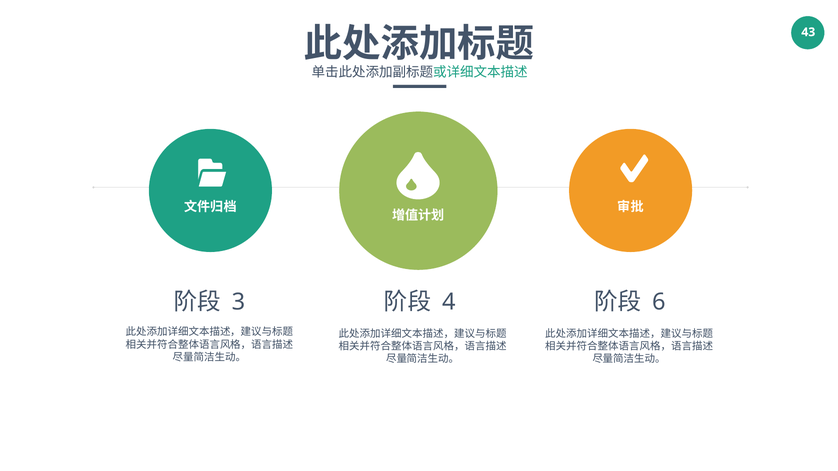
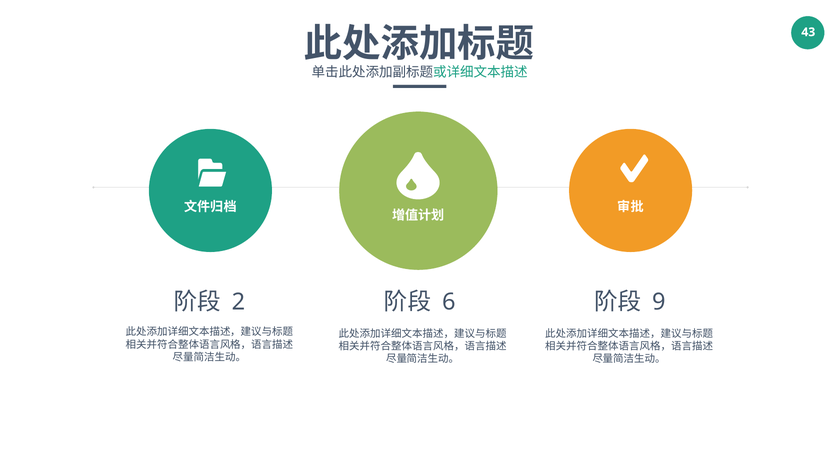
3: 3 -> 2
4: 4 -> 6
6: 6 -> 9
